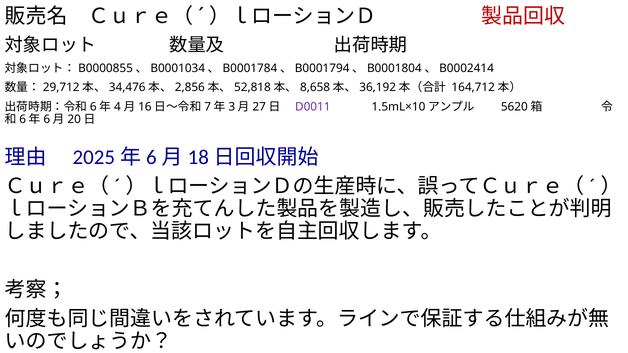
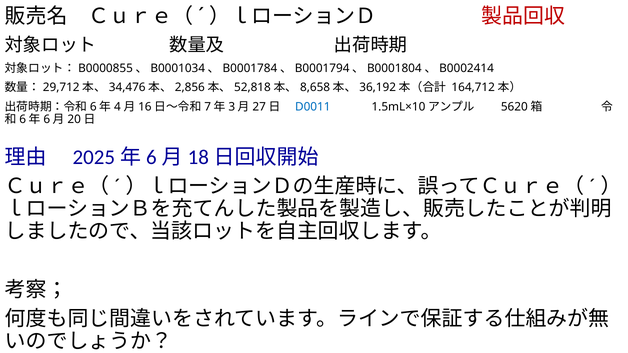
D0011 colour: purple -> blue
